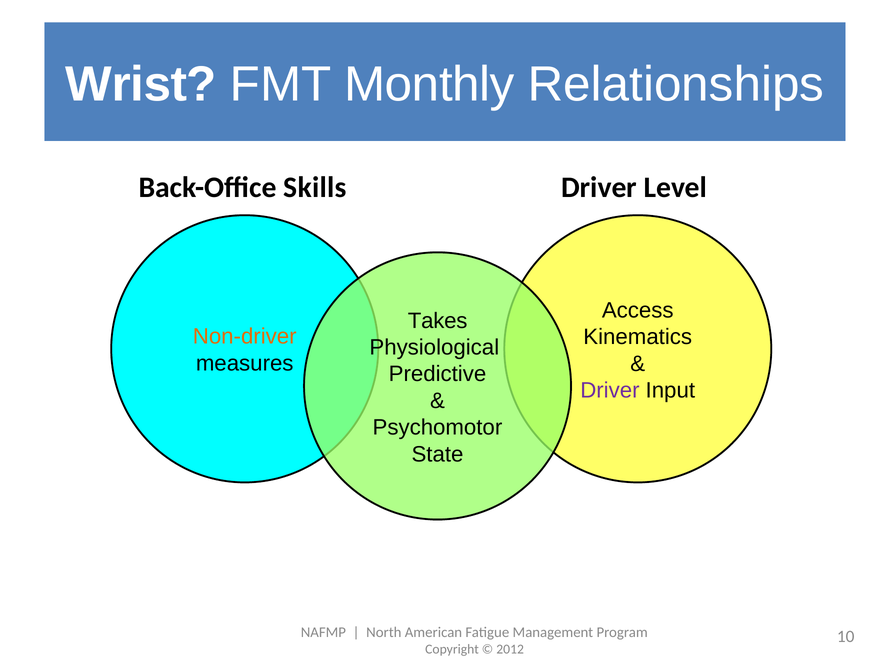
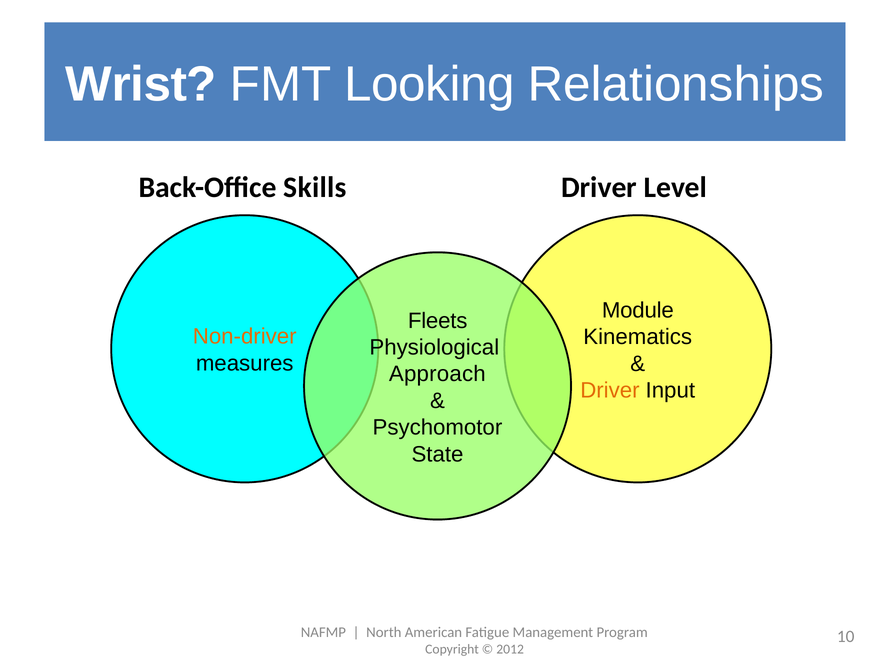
Monthly: Monthly -> Looking
Access: Access -> Module
Takes: Takes -> Fleets
Predictive: Predictive -> Approach
Driver at (610, 390) colour: purple -> orange
